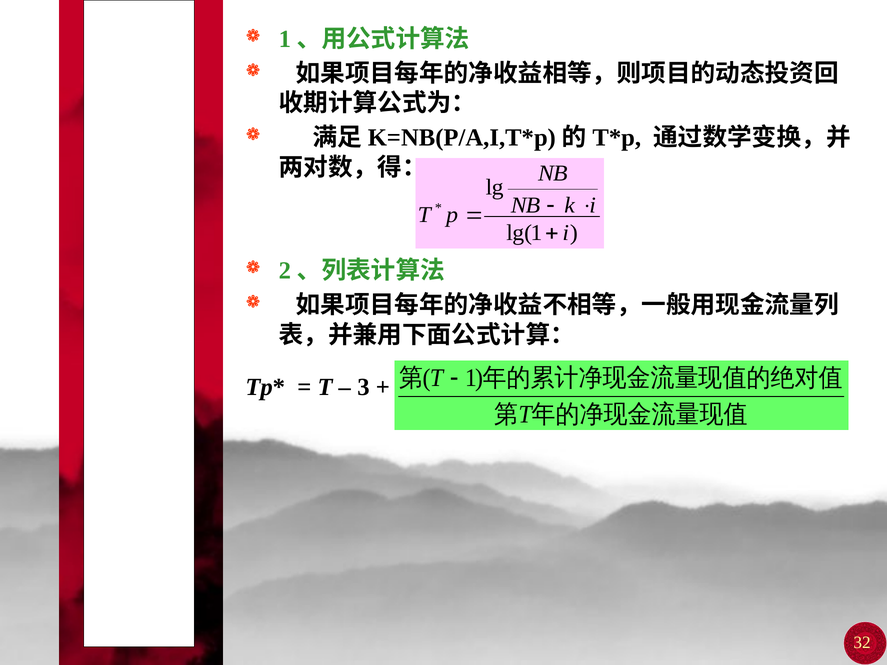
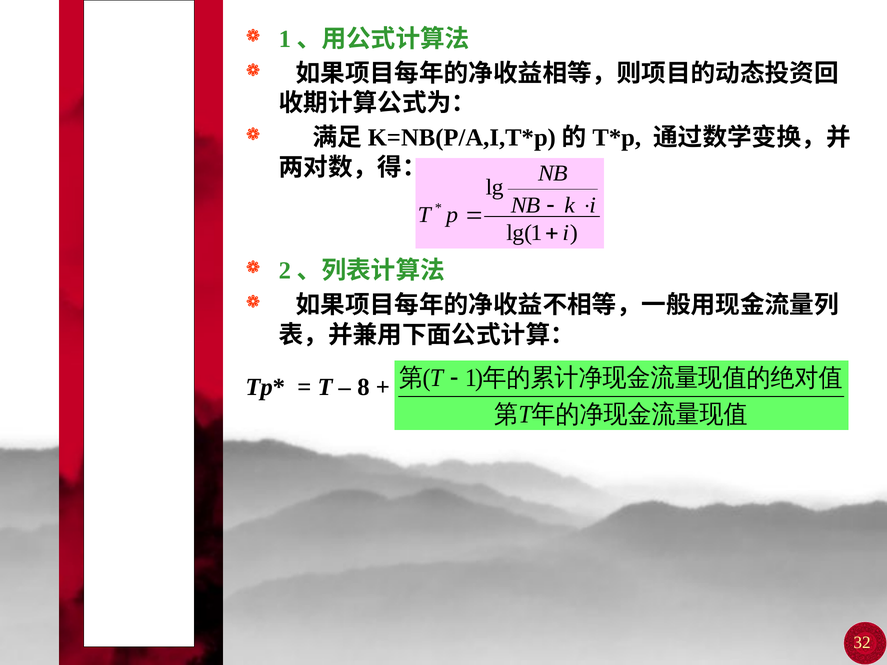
3: 3 -> 8
